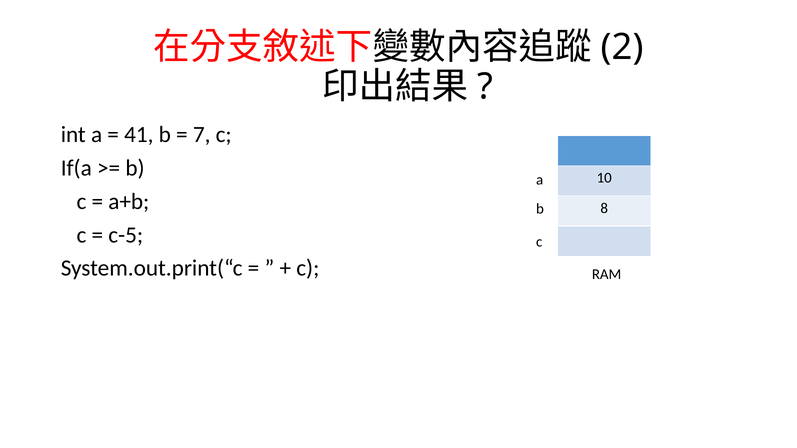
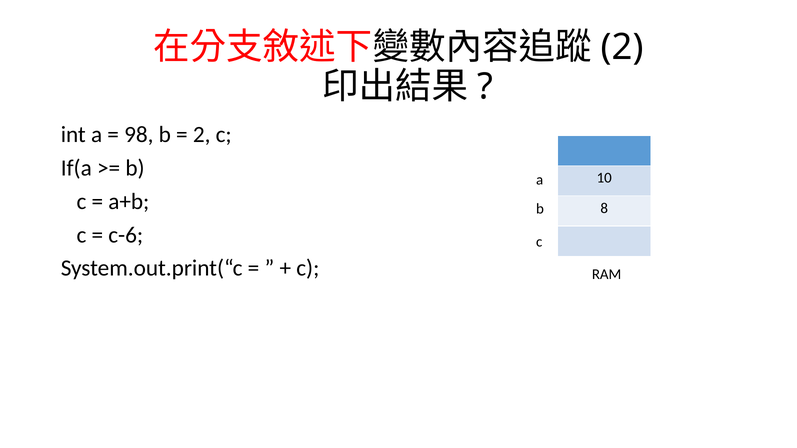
41: 41 -> 98
7 at (202, 135): 7 -> 2
c-5: c-5 -> c-6
